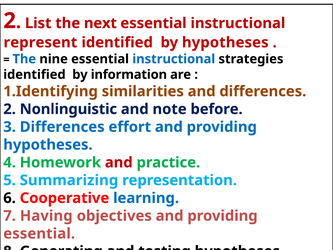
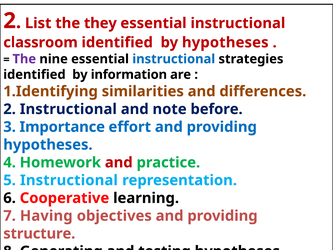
next: next -> they
represent: represent -> classroom
The at (24, 59) colour: blue -> purple
2 Nonlinguistic: Nonlinguistic -> Instructional
3 Differences: Differences -> Importance
5 Summarizing: Summarizing -> Instructional
learning colour: blue -> black
essential at (39, 233): essential -> structure
